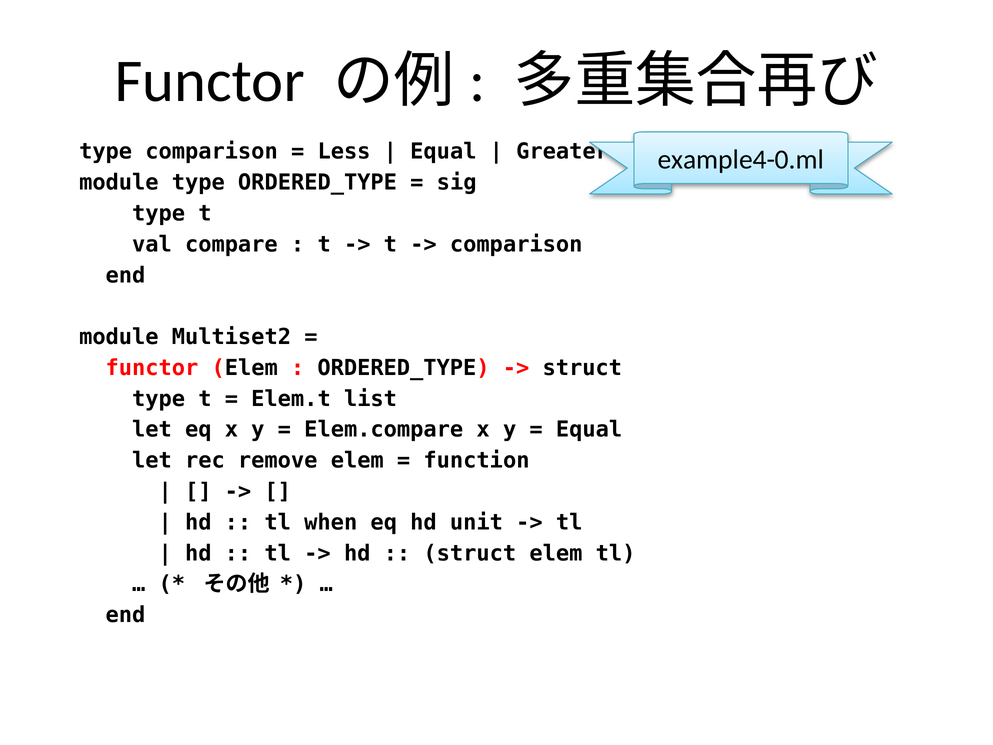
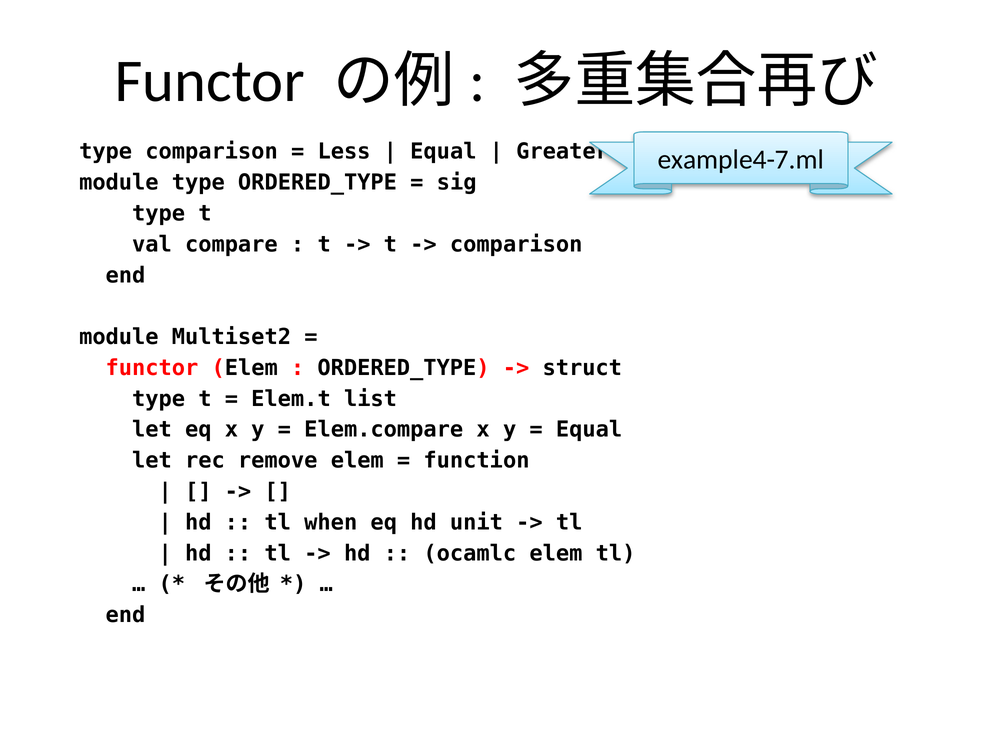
example4-0.ml: example4-0.ml -> example4-7.ml
struct at (470, 553): struct -> ocamlc
